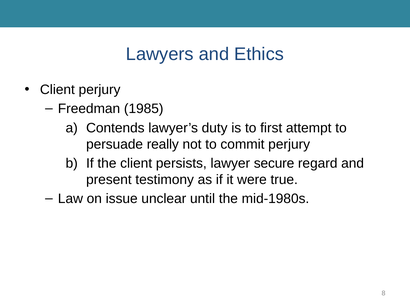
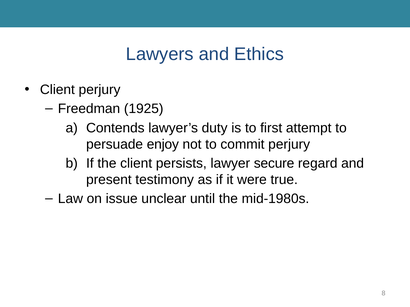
1985: 1985 -> 1925
really: really -> enjoy
